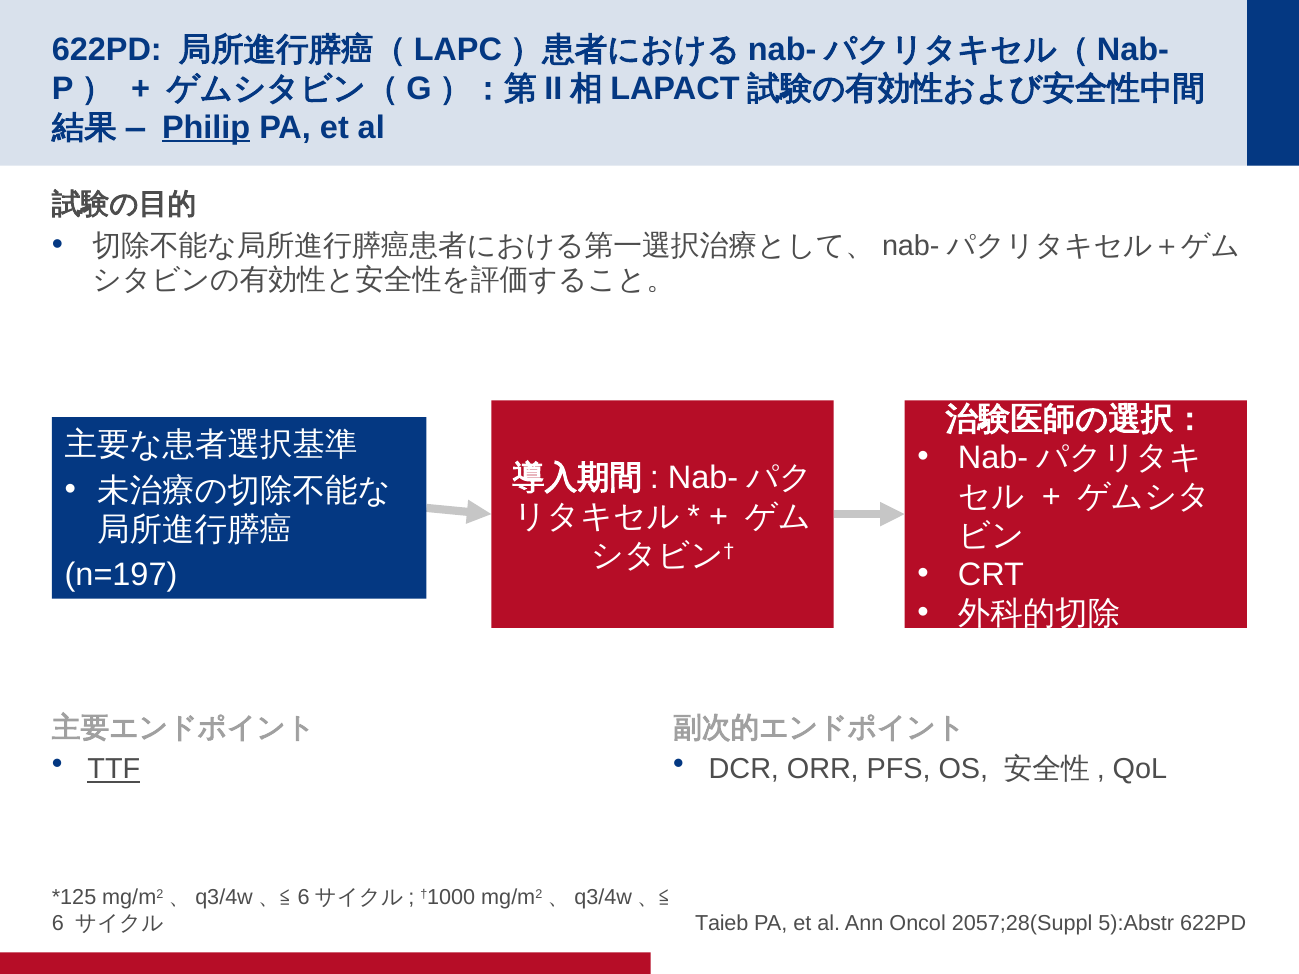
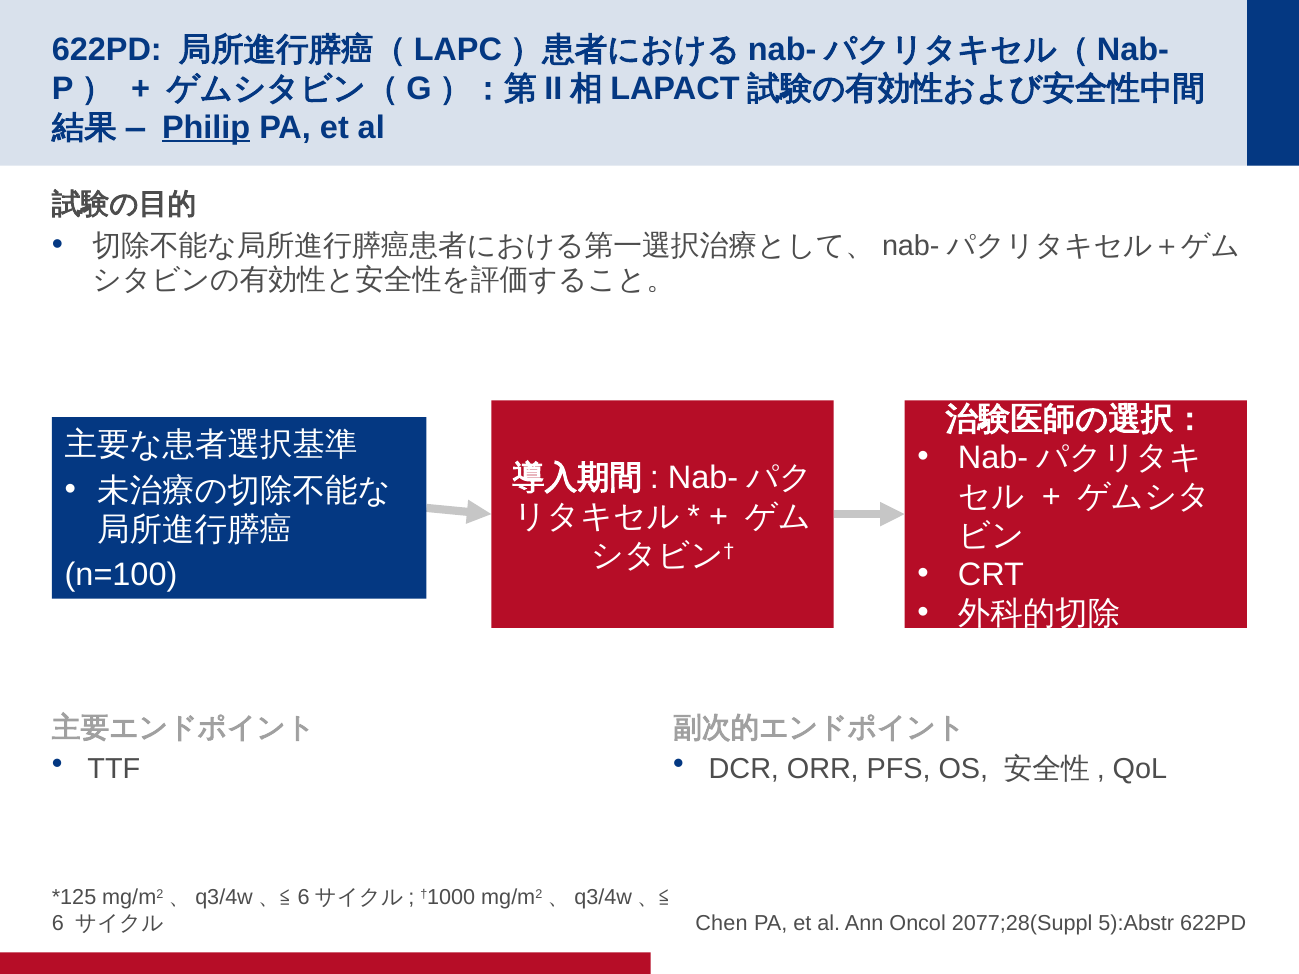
n=197: n=197 -> n=100
TTF underline: present -> none
Taieb: Taieb -> Chen
2057;28(Suppl: 2057;28(Suppl -> 2077;28(Suppl
